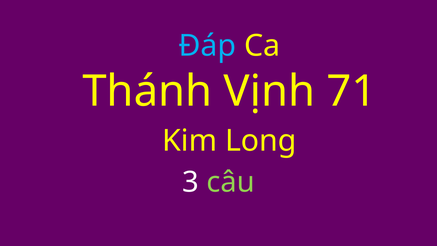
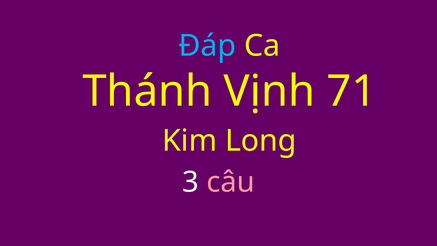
câu colour: light green -> pink
